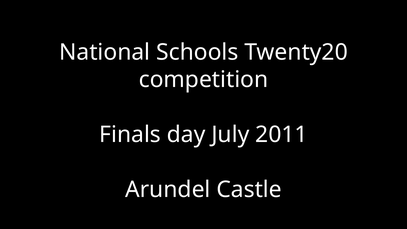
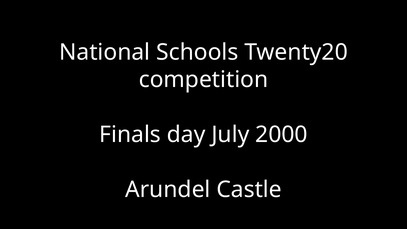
2011: 2011 -> 2000
